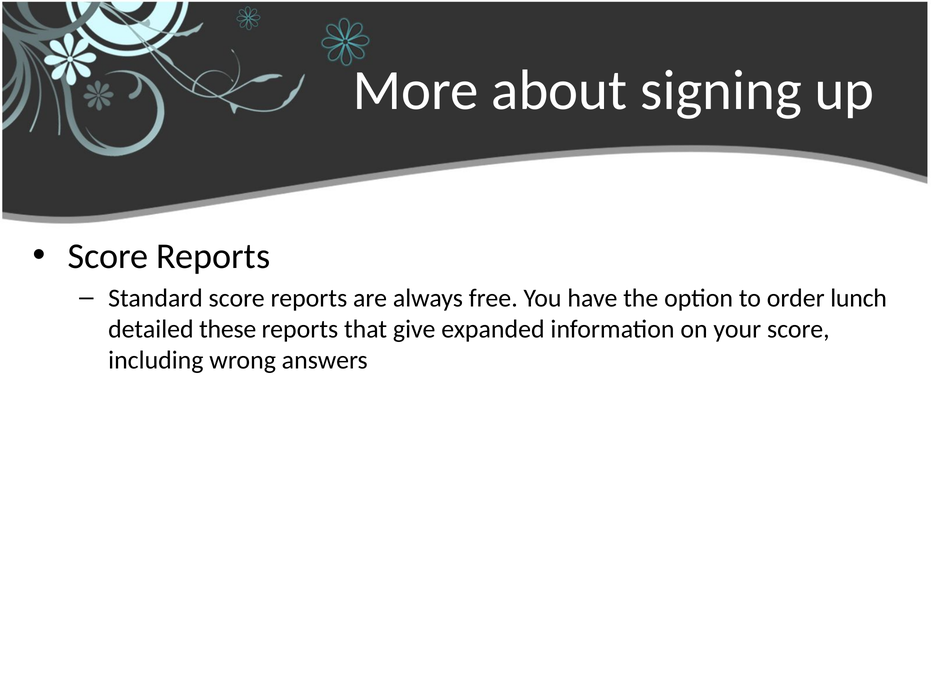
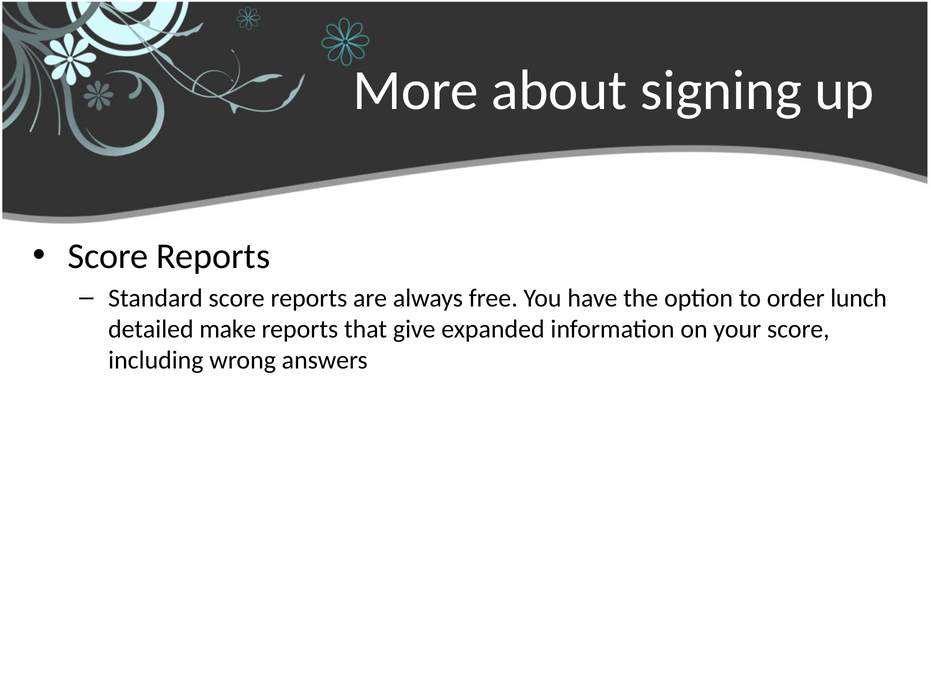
these: these -> make
